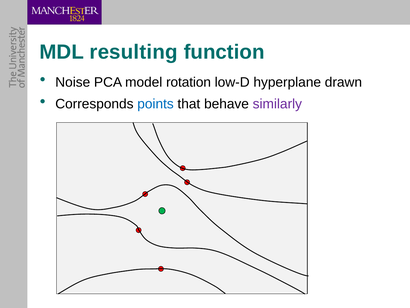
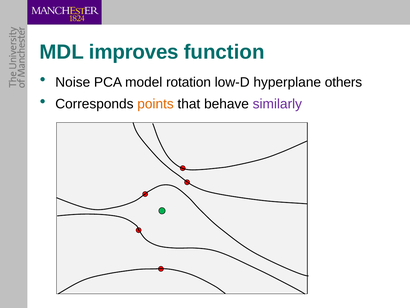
resulting: resulting -> improves
drawn: drawn -> others
points colour: blue -> orange
